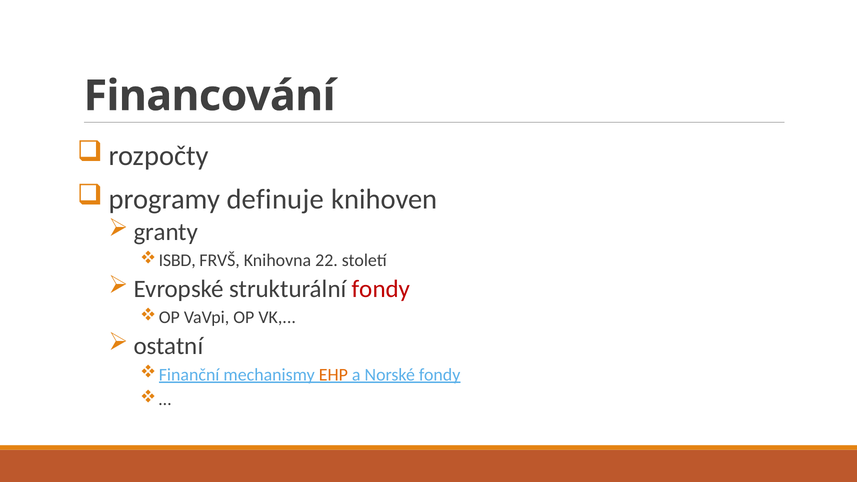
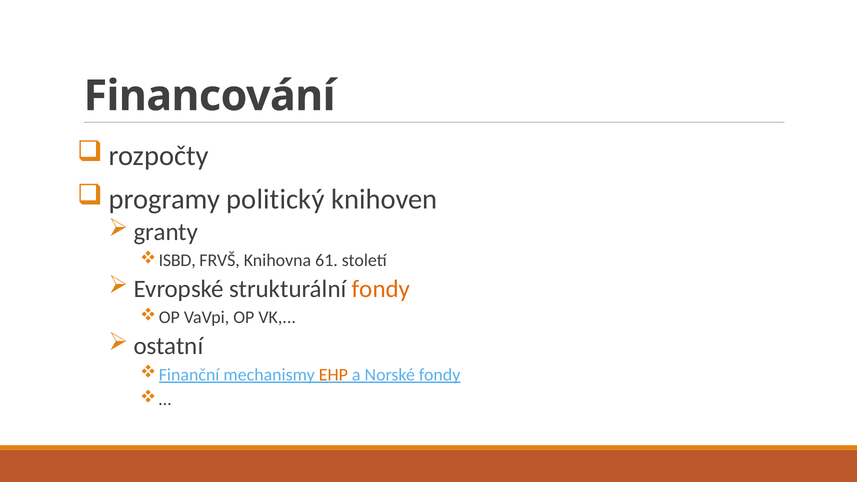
definuje: definuje -> politický
22: 22 -> 61
fondy at (381, 289) colour: red -> orange
